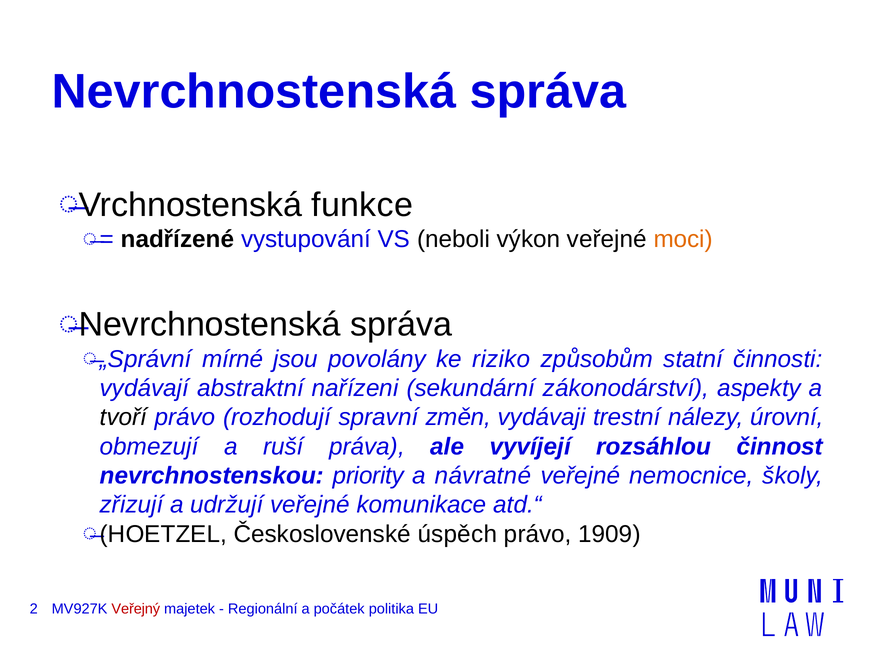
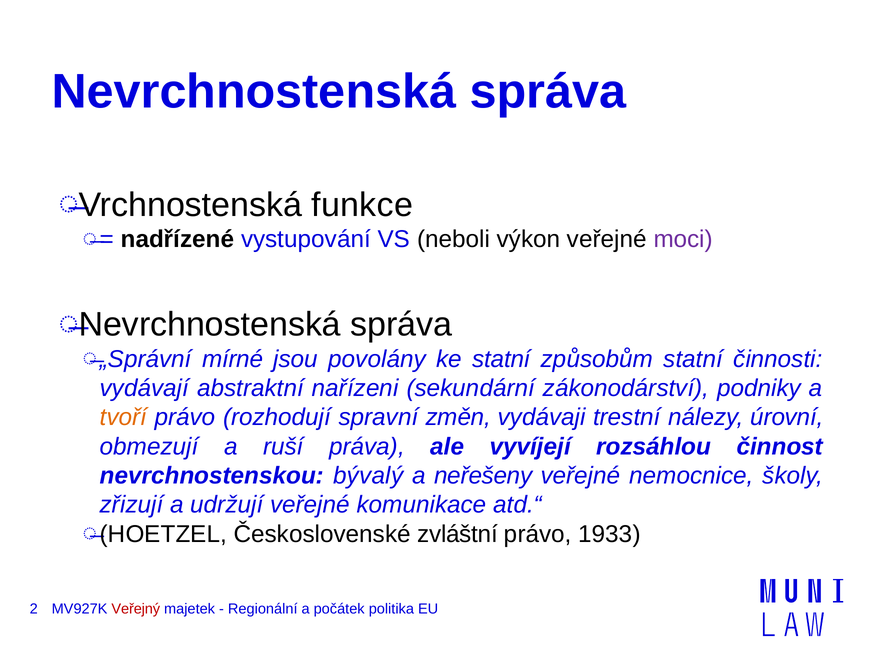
moci colour: orange -> purple
ke riziko: riziko -> statní
aspekty: aspekty -> podniky
tvoří colour: black -> orange
priority: priority -> bývalý
návratné: návratné -> neřešeny
úspěch: úspěch -> zvláštní
1909: 1909 -> 1933
